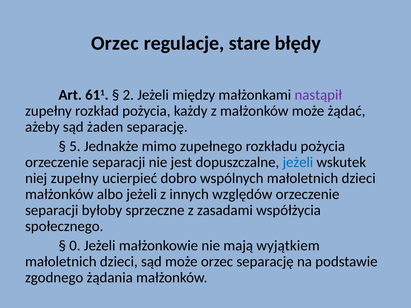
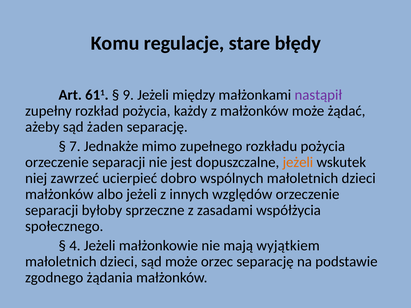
Orzec at (115, 43): Orzec -> Komu
2: 2 -> 9
5: 5 -> 7
jeżeli at (298, 162) colour: blue -> orange
niej zupełny: zupełny -> zawrzeć
0: 0 -> 4
